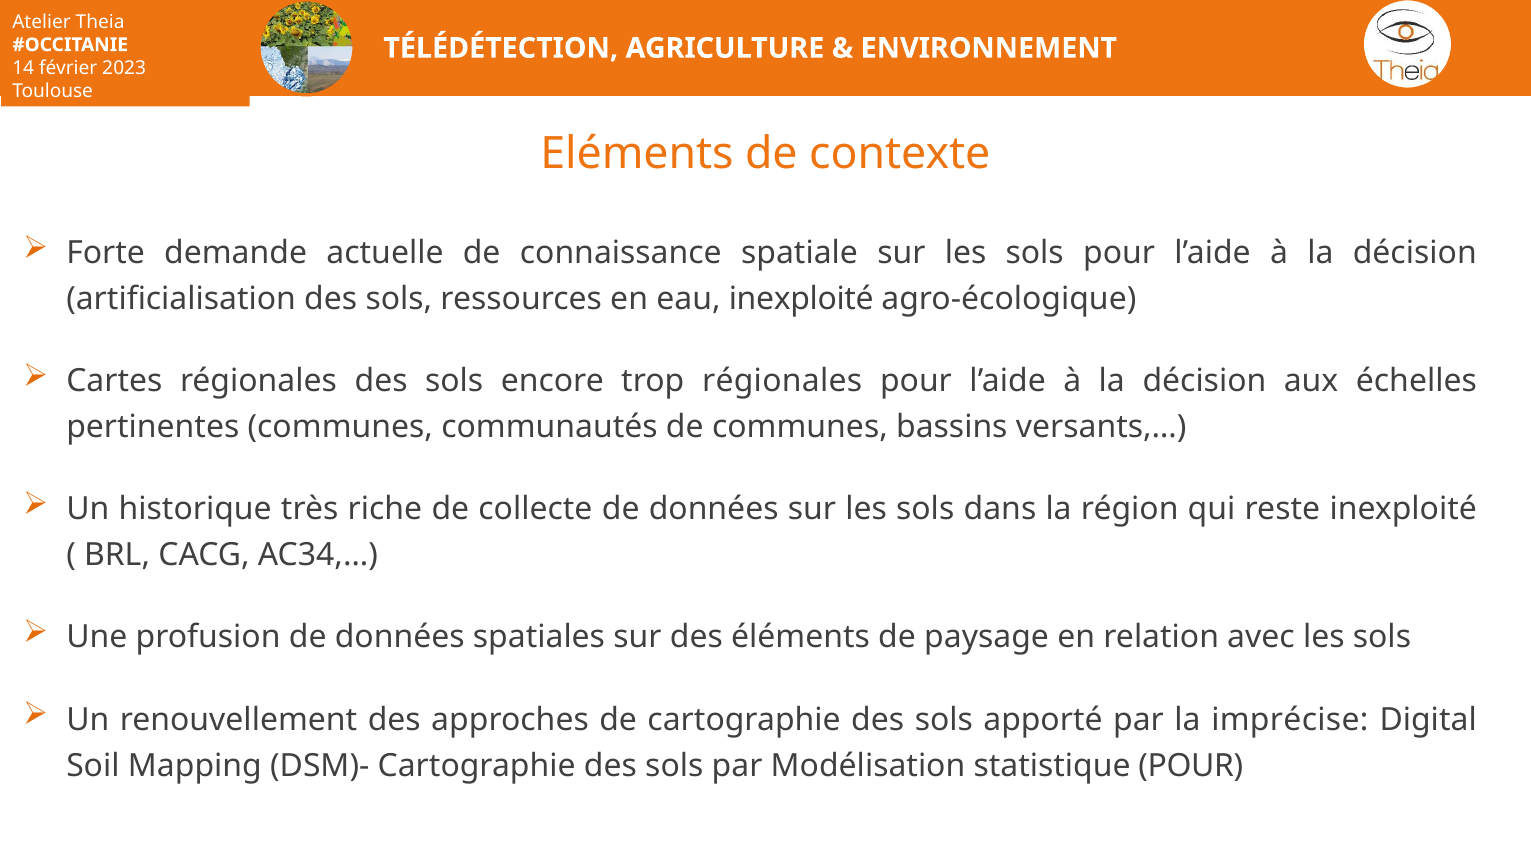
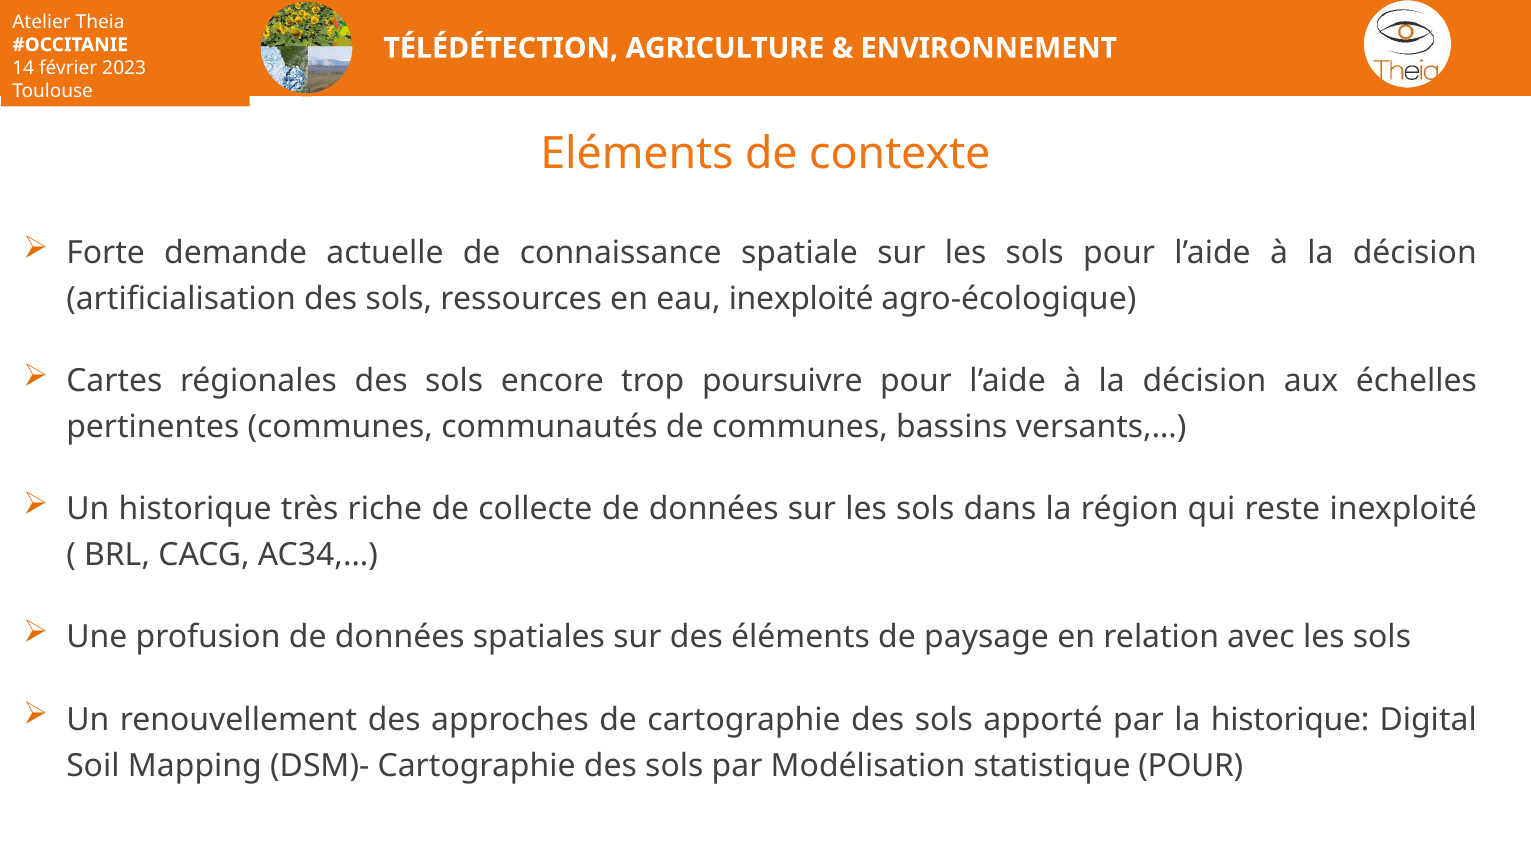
trop régionales: régionales -> poursuivre
la imprécise: imprécise -> historique
